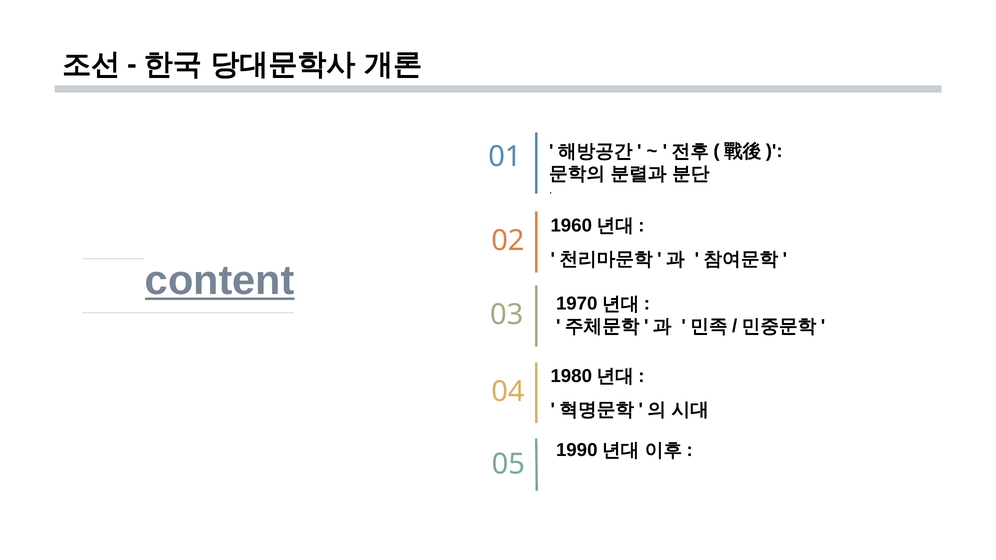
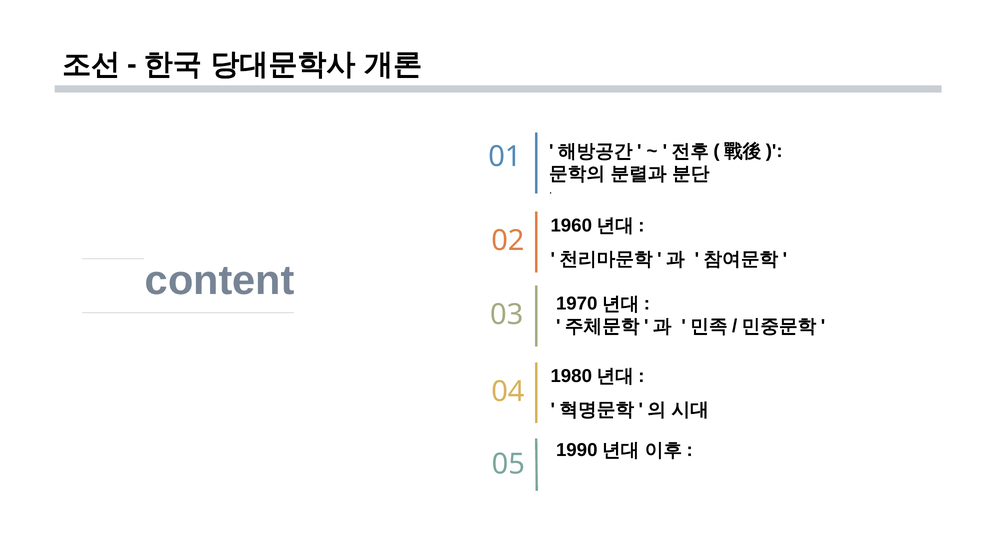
content underline: present -> none
